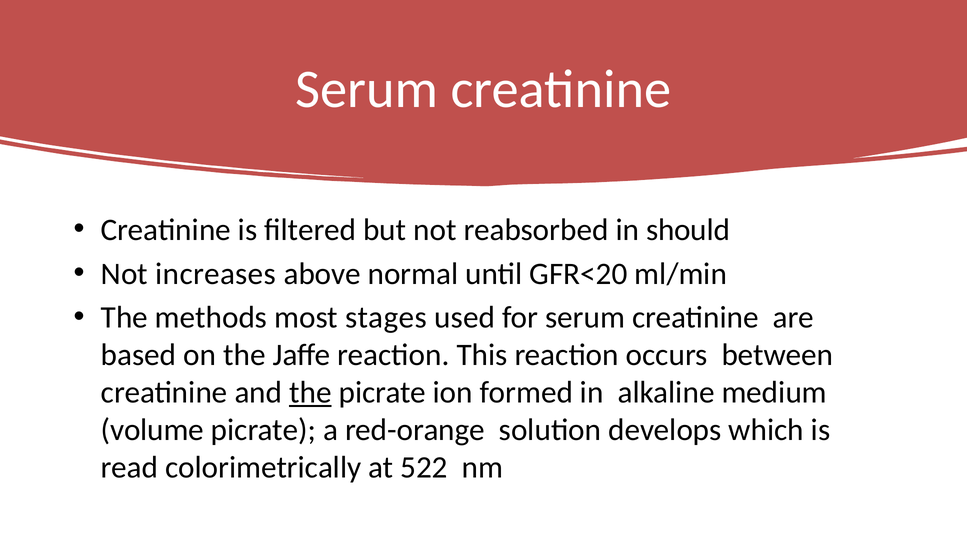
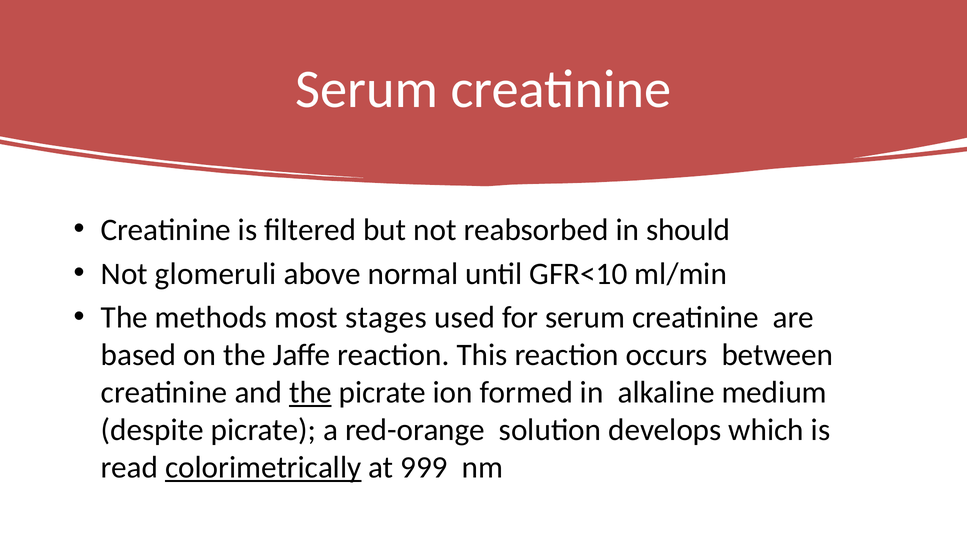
increases: increases -> glomeruli
GFR<20: GFR<20 -> GFR<10
volume: volume -> despite
colorimetrically underline: none -> present
522: 522 -> 999
